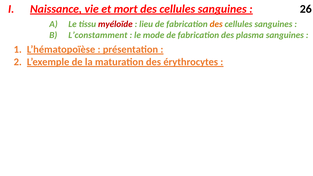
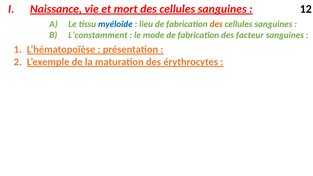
26: 26 -> 12
myéloïde colour: red -> blue
plasma: plasma -> facteur
